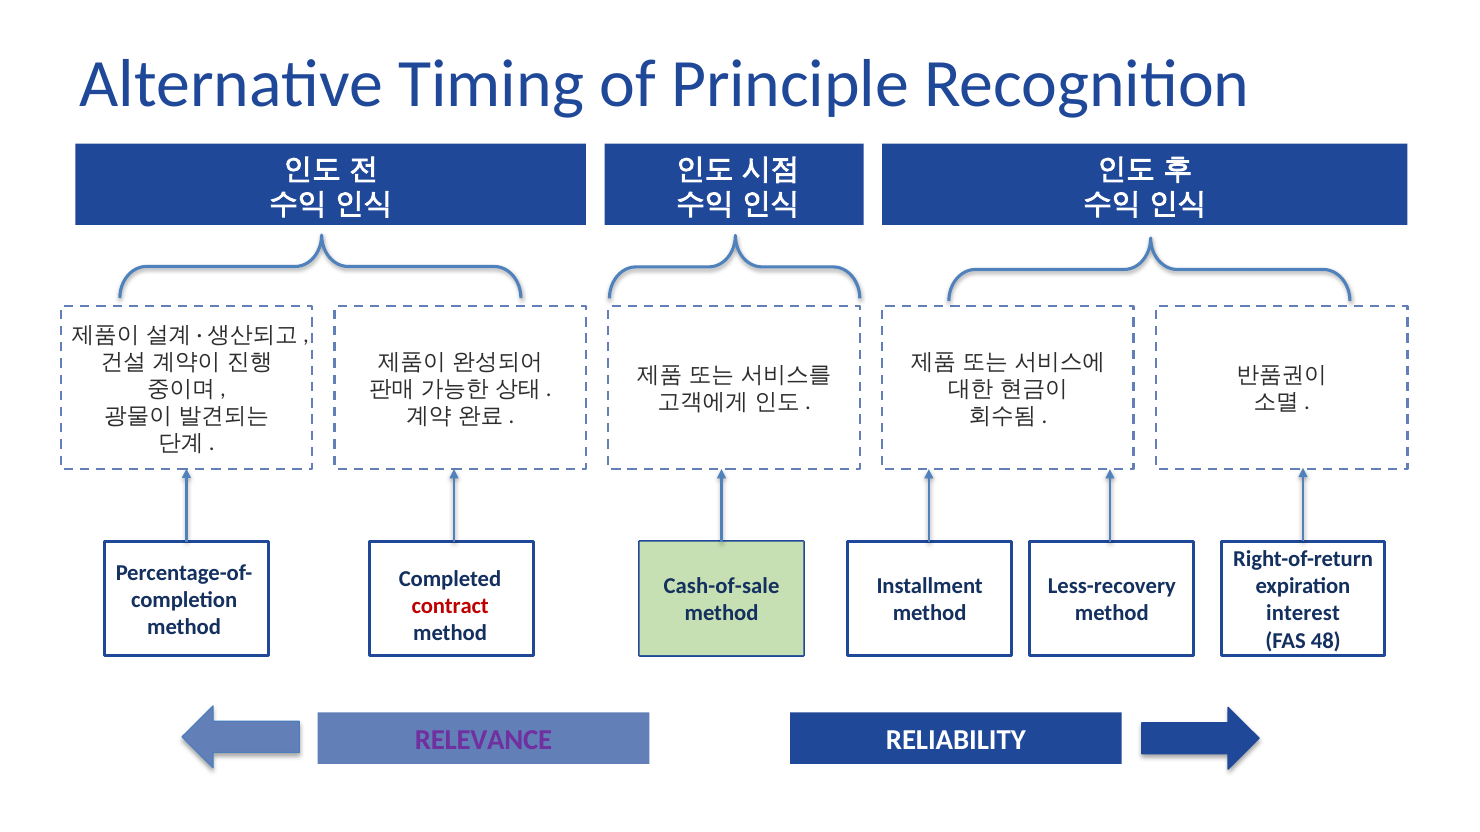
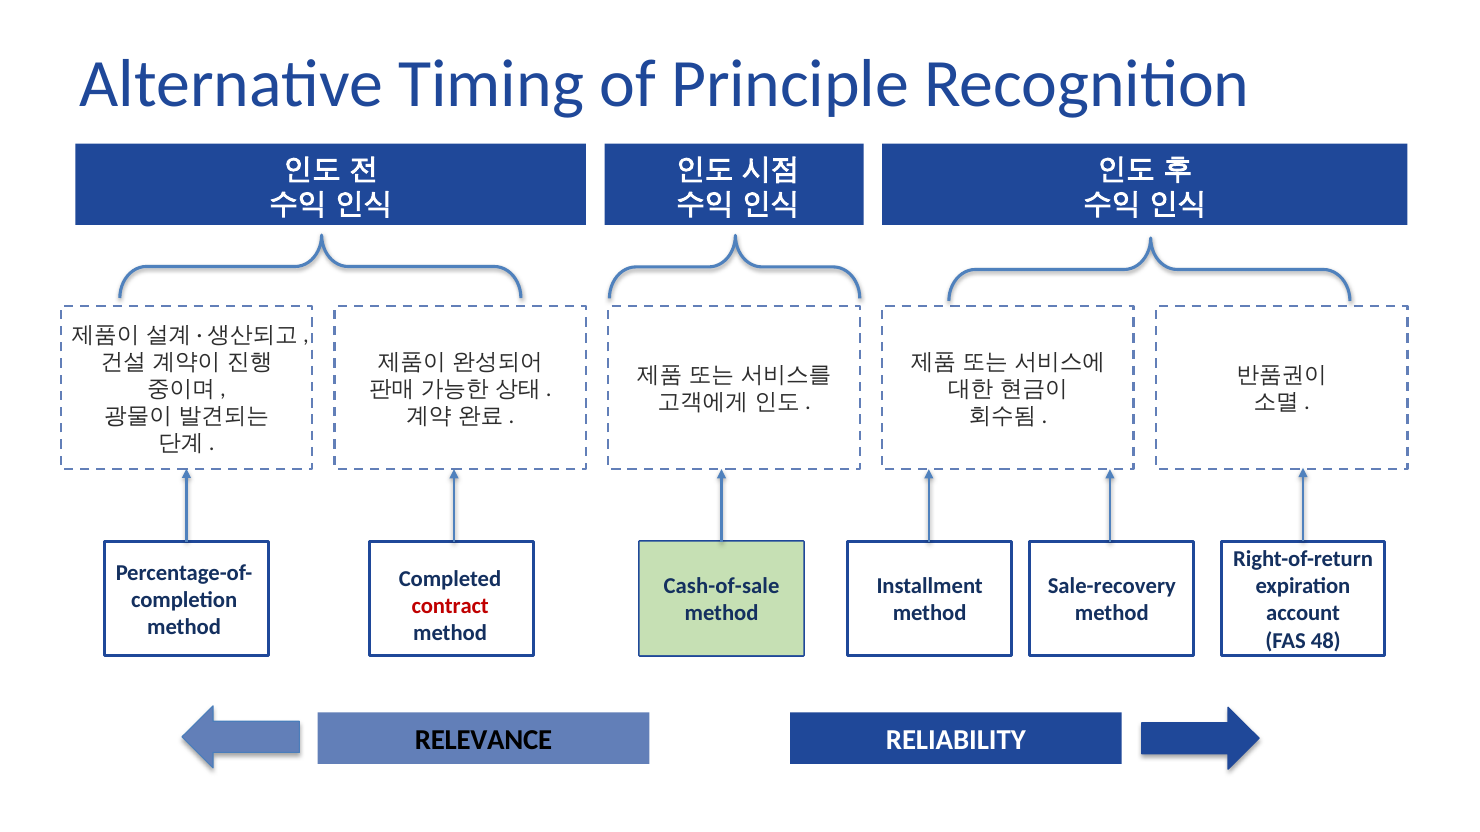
Less-recovery: Less-recovery -> Sale-recovery
interest: interest -> account
RELEVANCE colour: purple -> black
